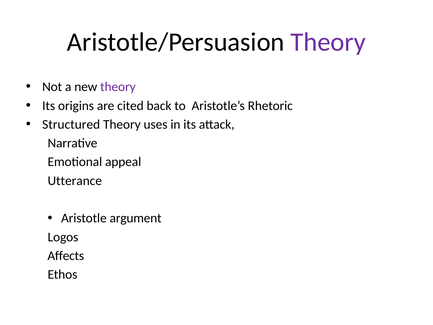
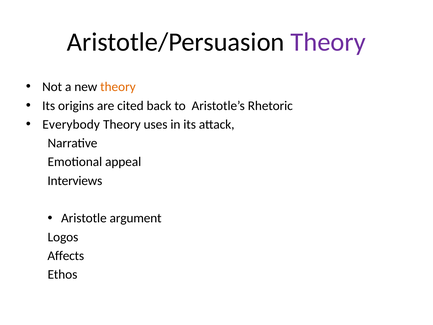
theory at (118, 87) colour: purple -> orange
Structured: Structured -> Everybody
Utterance: Utterance -> Interviews
